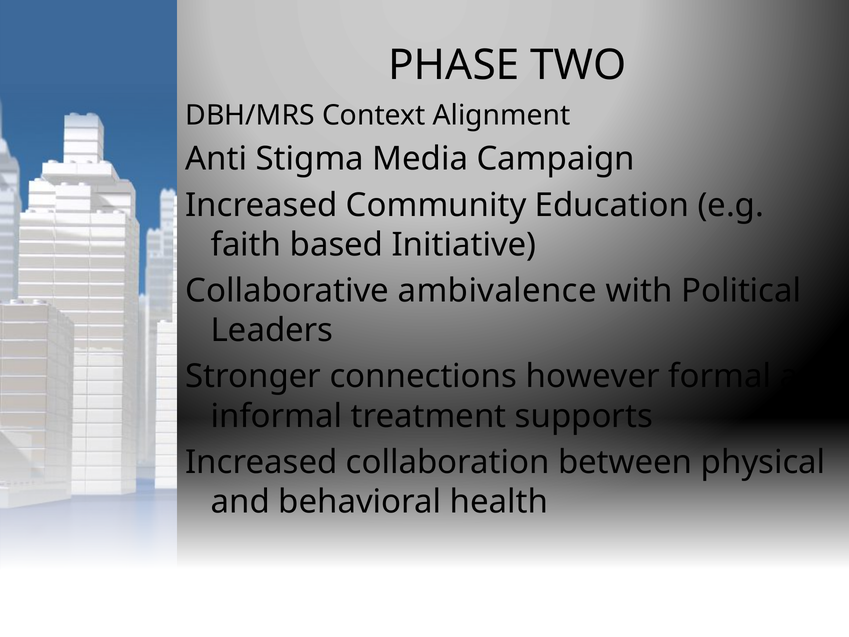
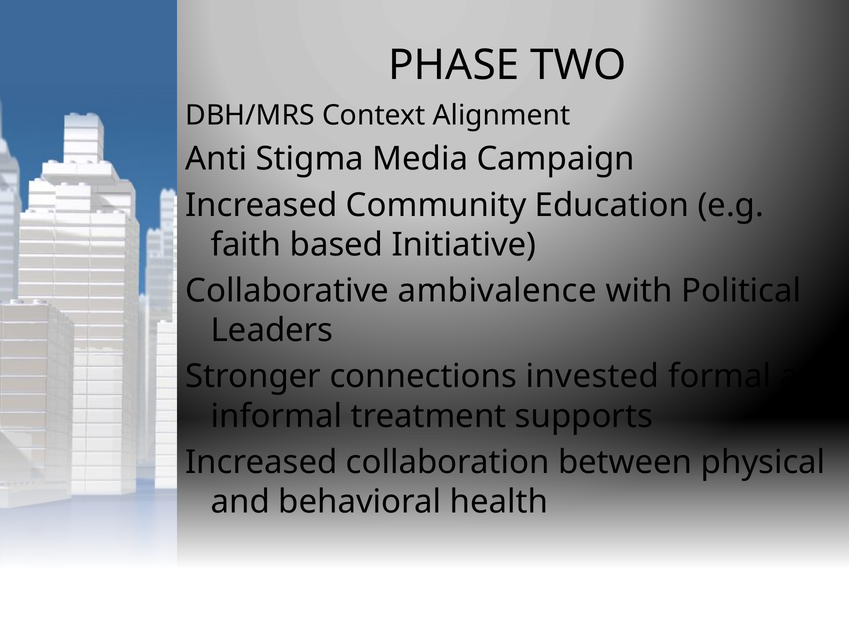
however: however -> invested
